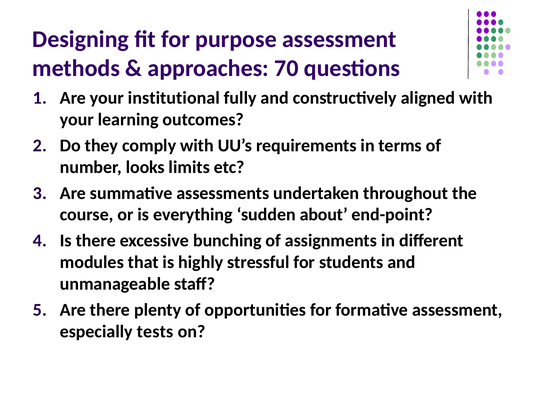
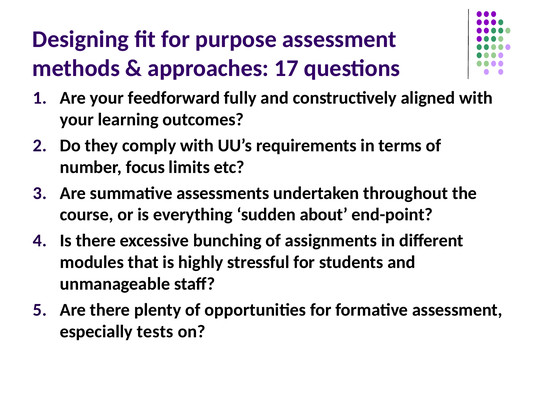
70: 70 -> 17
institutional: institutional -> feedforward
looks: looks -> focus
